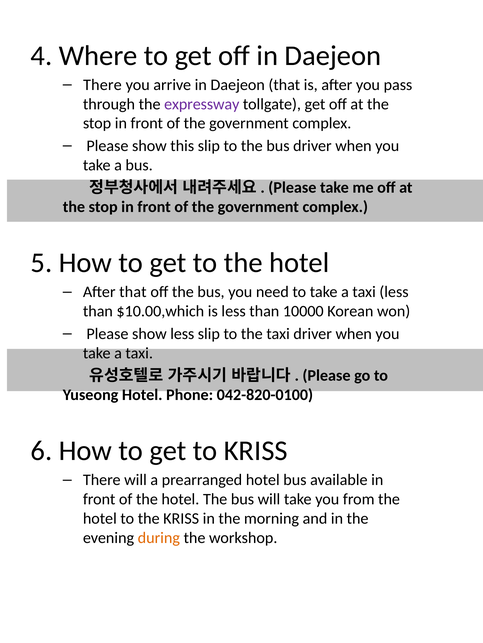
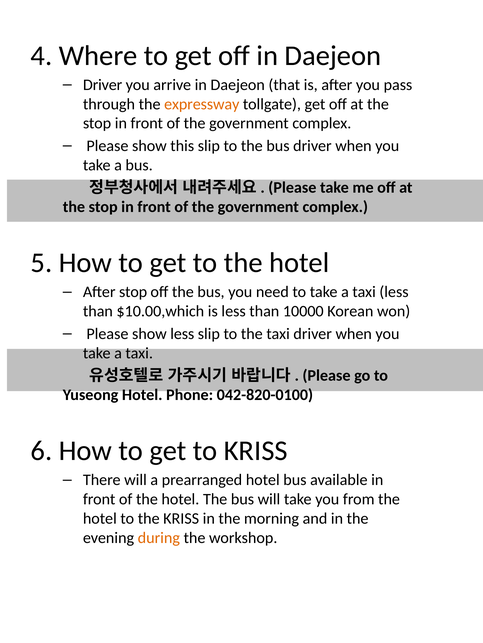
There at (102, 85): There -> Driver
expressway colour: purple -> orange
After that: that -> stop
